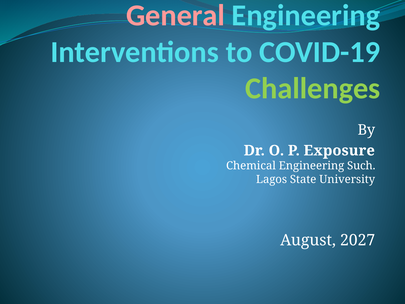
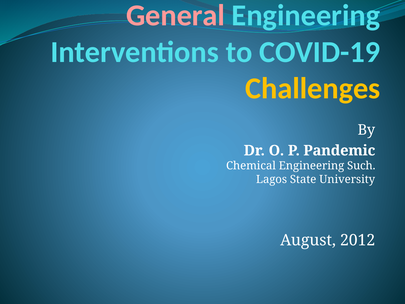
Challenges colour: light green -> yellow
Exposure: Exposure -> Pandemic
2027: 2027 -> 2012
